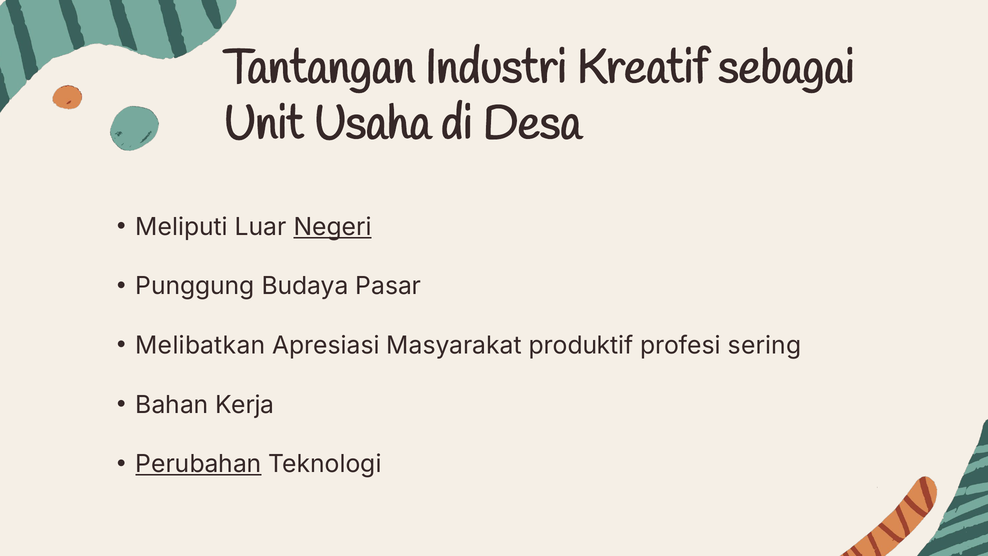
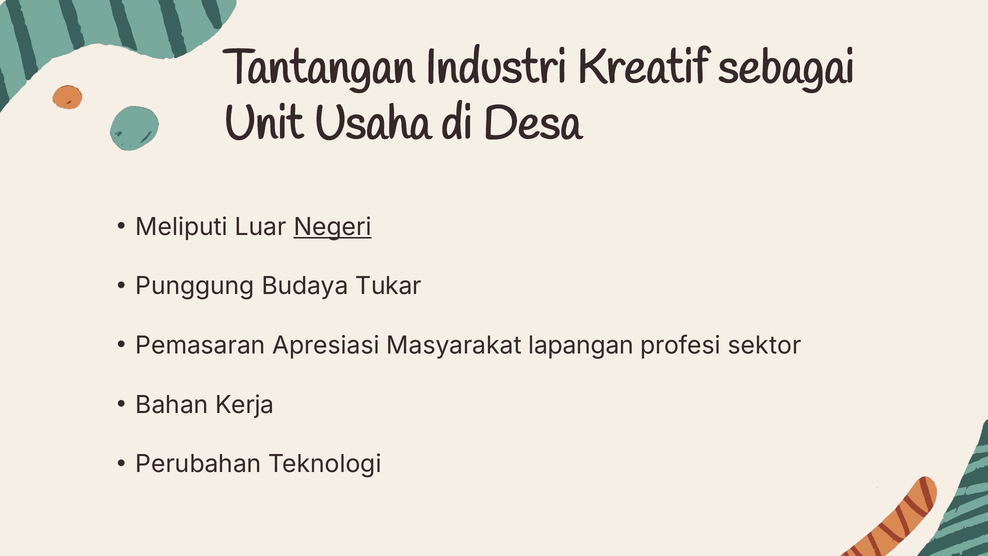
Pasar: Pasar -> Tukar
Melibatkan: Melibatkan -> Pemasaran
produktif: produktif -> lapangan
sering: sering -> sektor
Perubahan underline: present -> none
